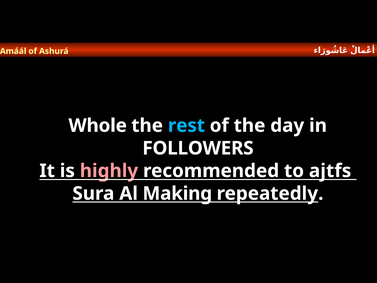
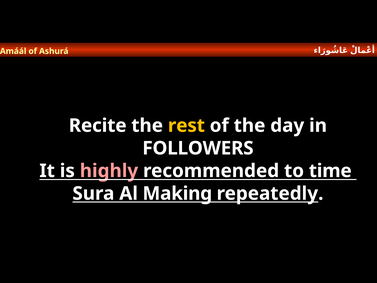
Whole: Whole -> Recite
rest colour: light blue -> yellow
ajtfs: ajtfs -> time
